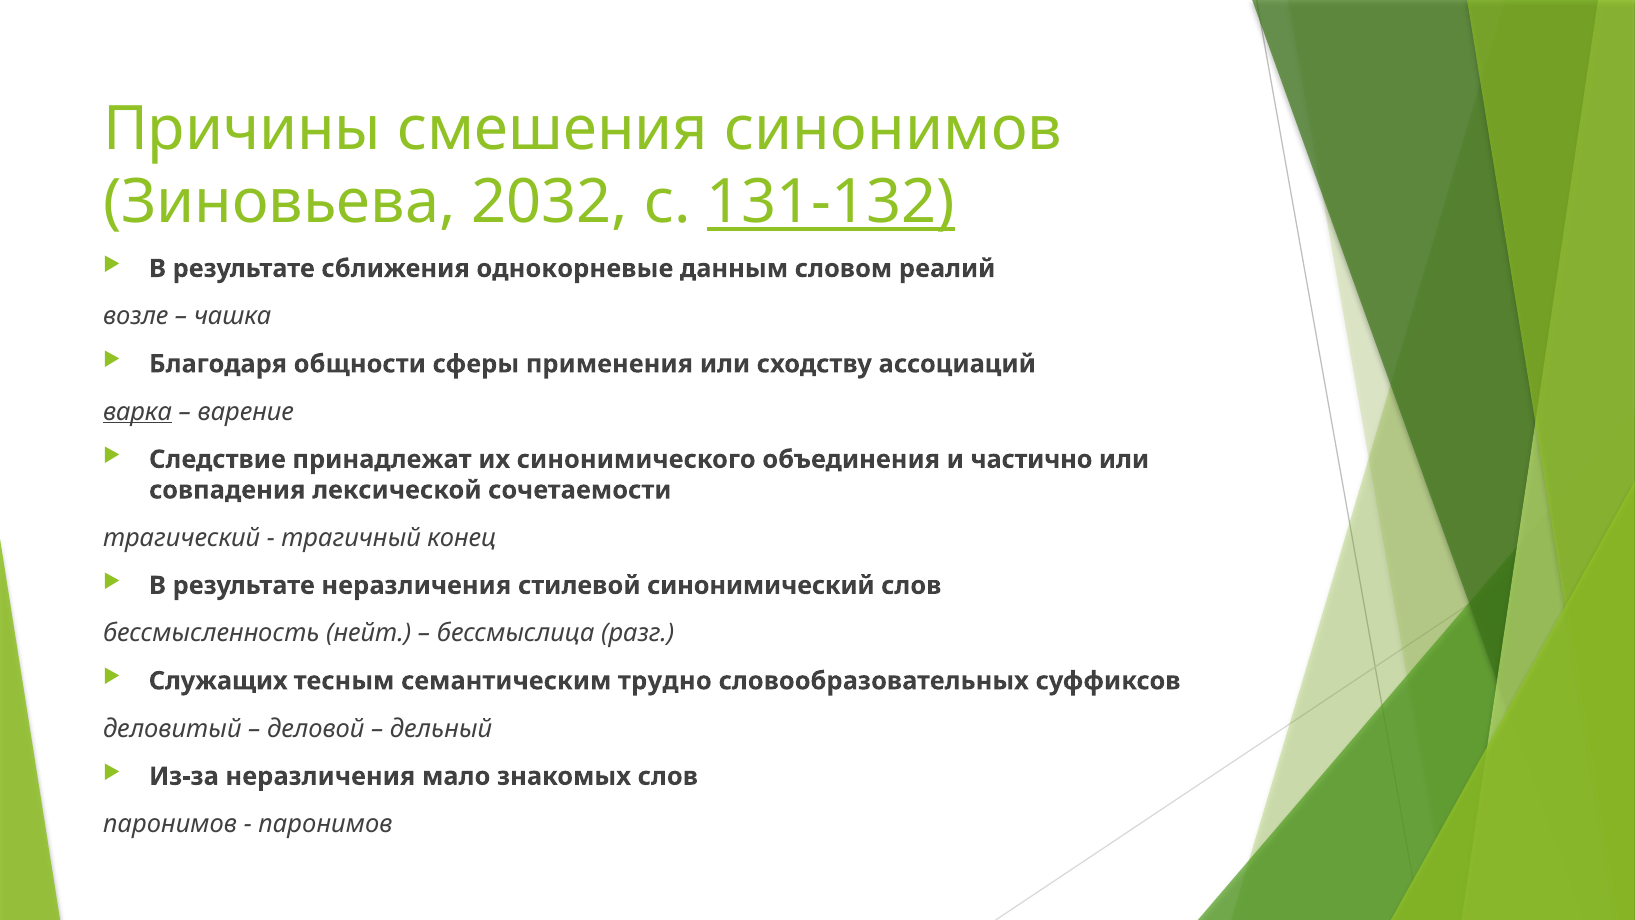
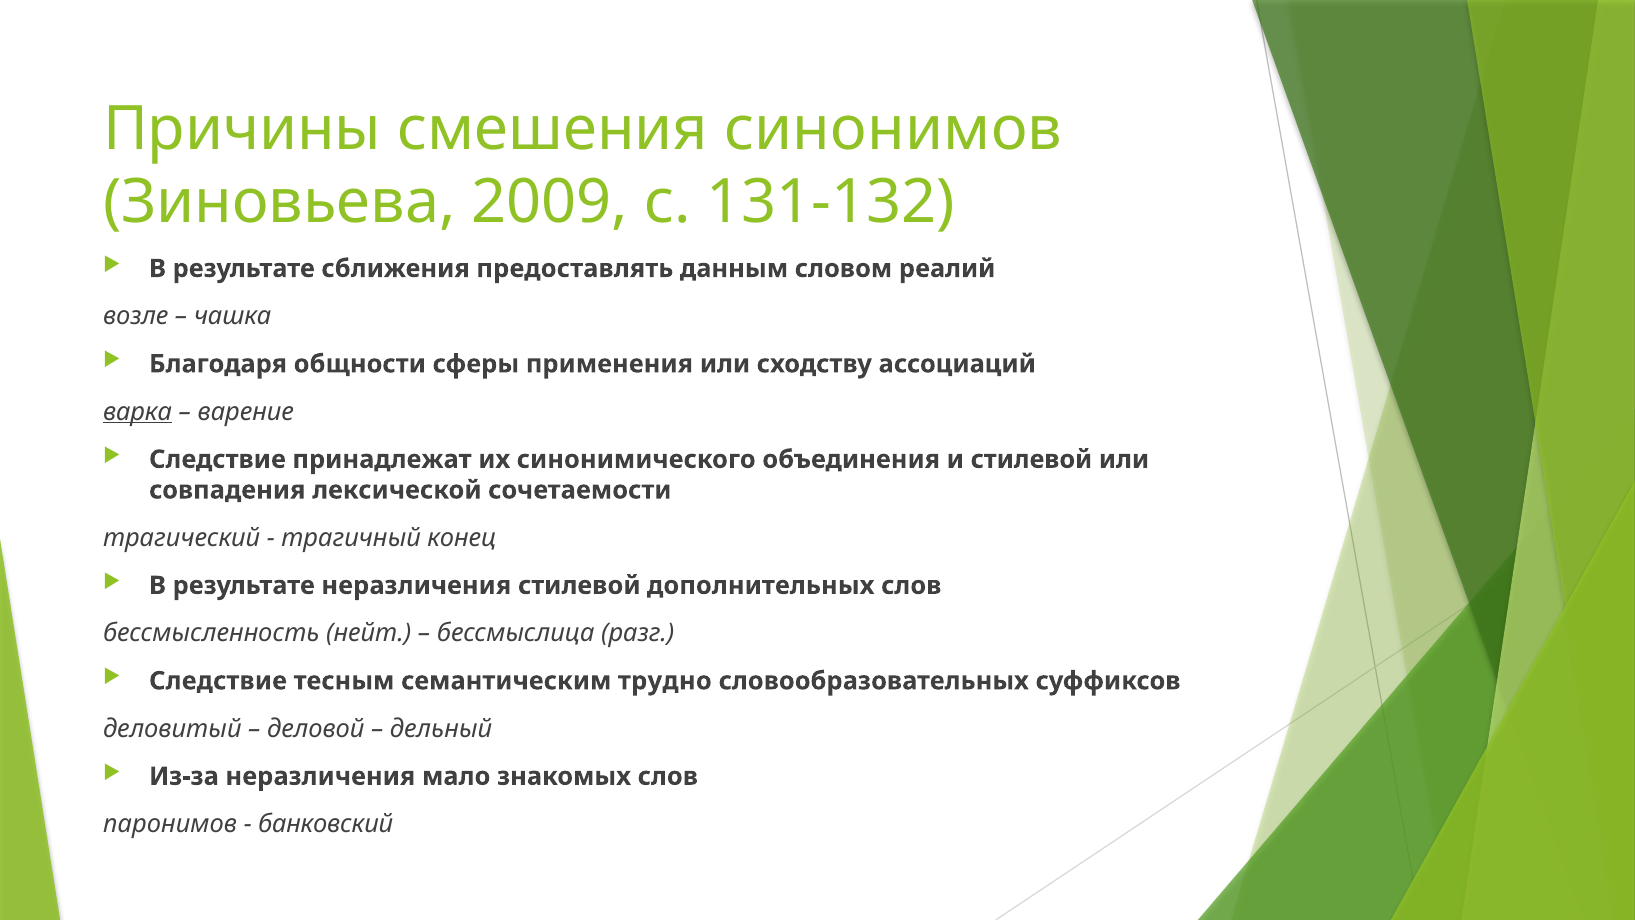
2032: 2032 -> 2009
131-132 underline: present -> none
однокорневые: однокорневые -> предоставлять
и частично: частично -> стилевой
синонимический: синонимический -> дополнительных
Служащих at (218, 681): Служащих -> Следствие
паронимов at (325, 824): паронимов -> банковский
